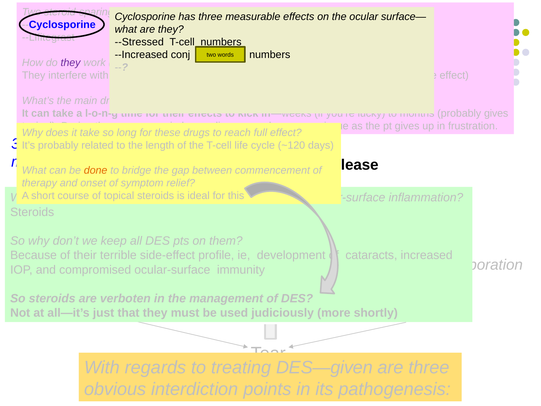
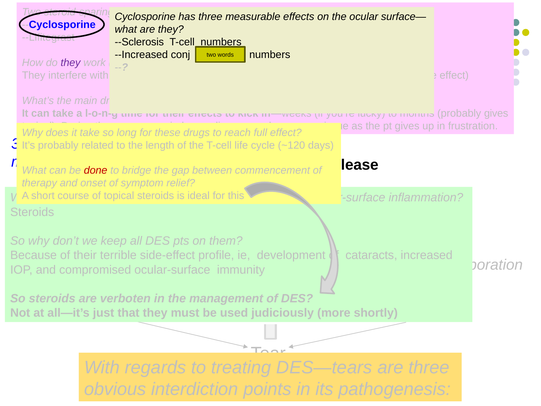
--Stressed: --Stressed -> --Sclerosis
done colour: orange -> red
DES—given: DES—given -> DES—tears
